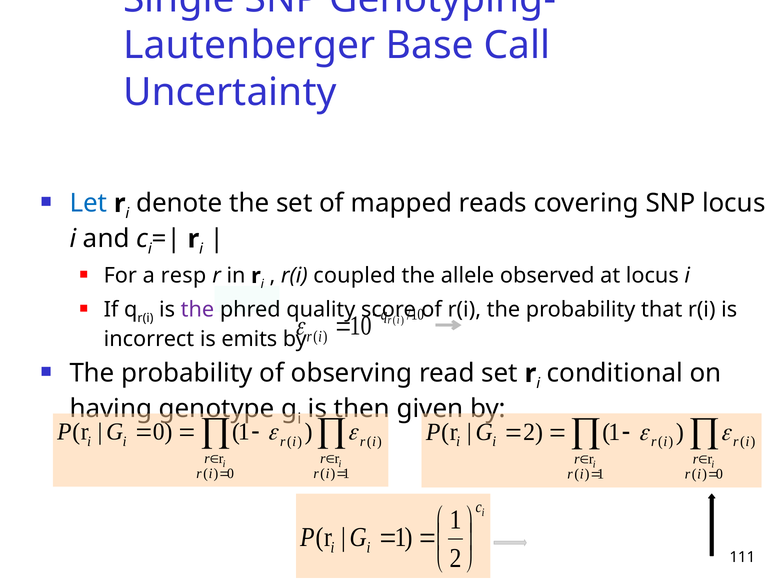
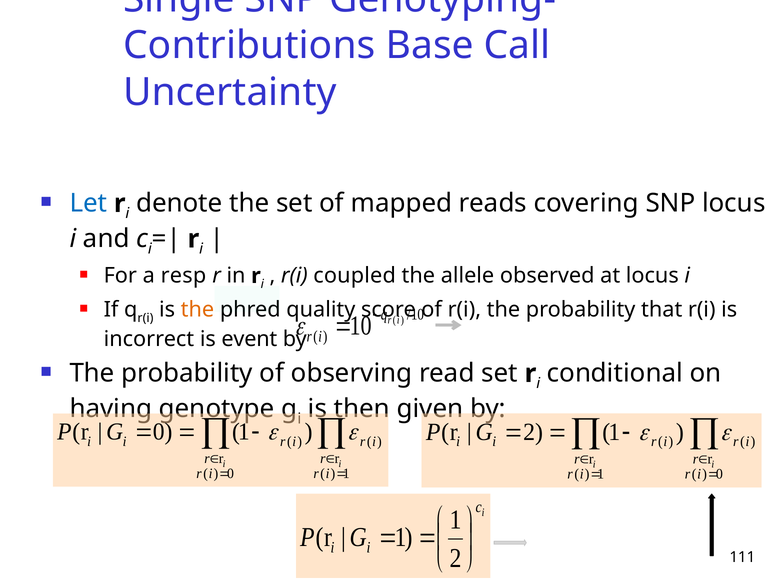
Lautenberger: Lautenberger -> Contributions
the at (197, 310) colour: purple -> orange
emits: emits -> event
